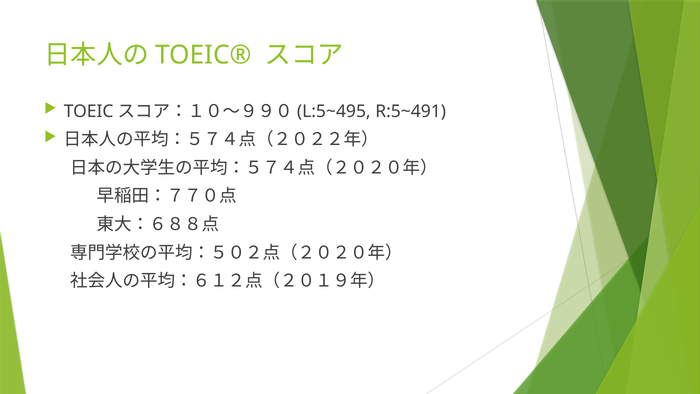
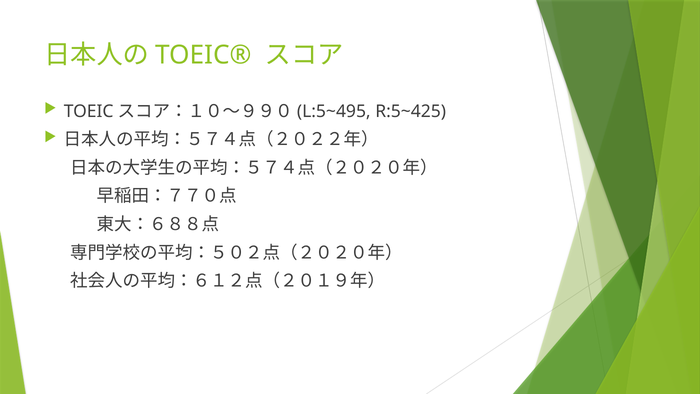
R:5~491: R:5~491 -> R:5~425
